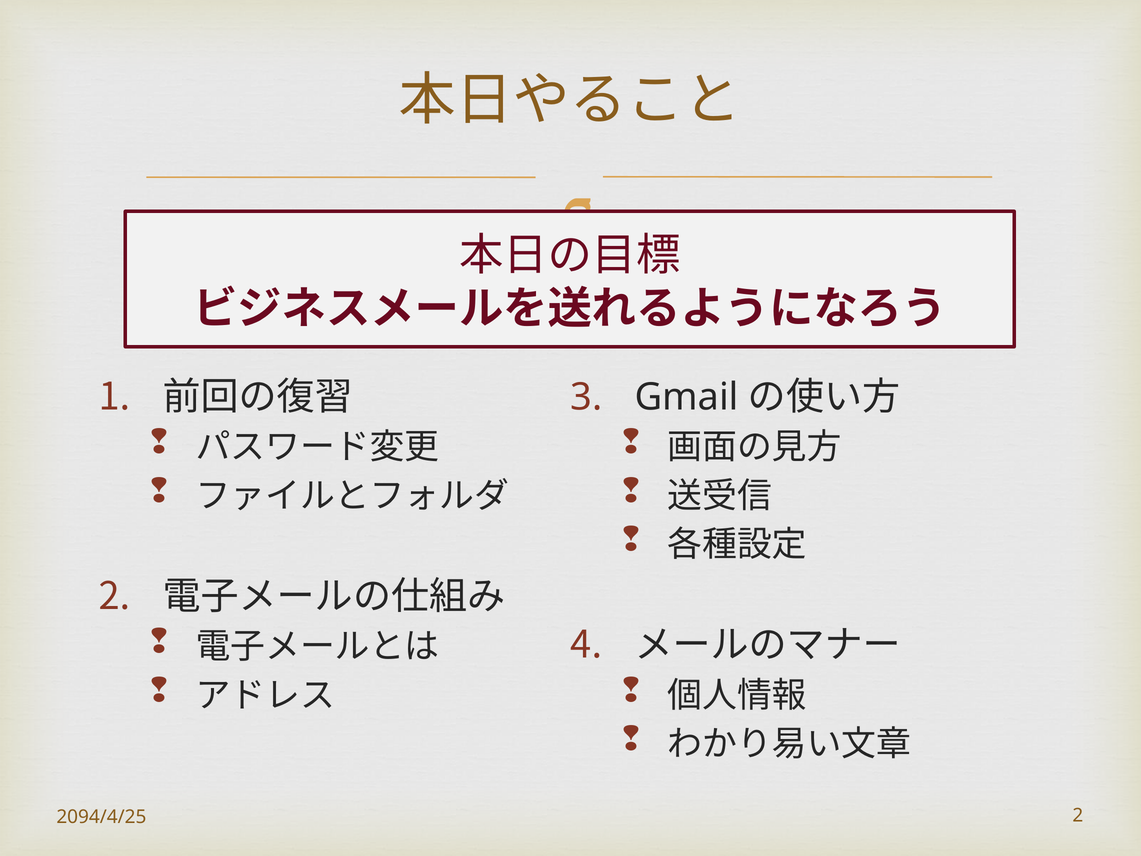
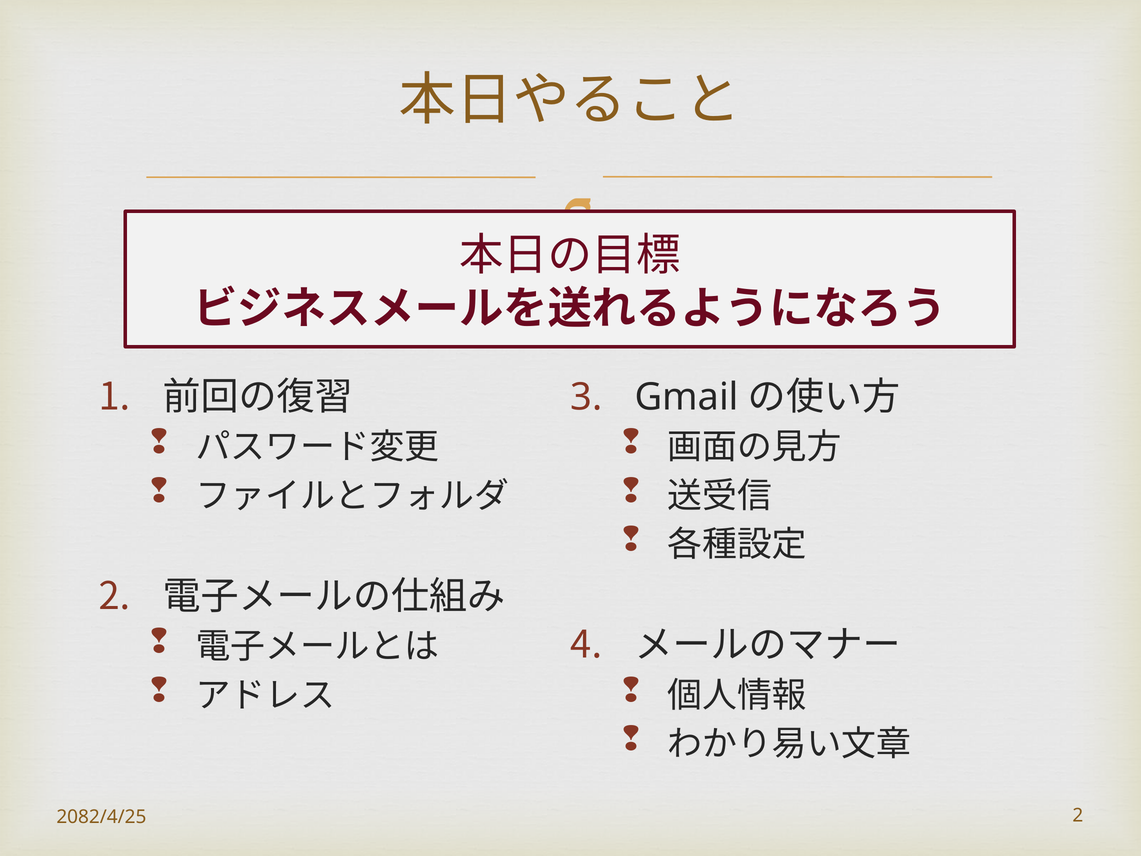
2094/4/25: 2094/4/25 -> 2082/4/25
